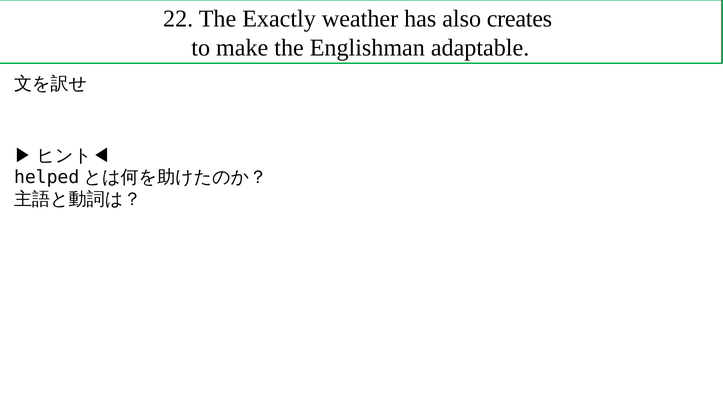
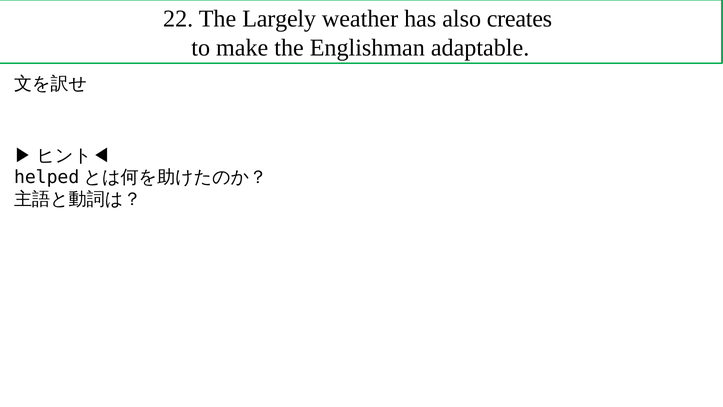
Exactly: Exactly -> Largely
